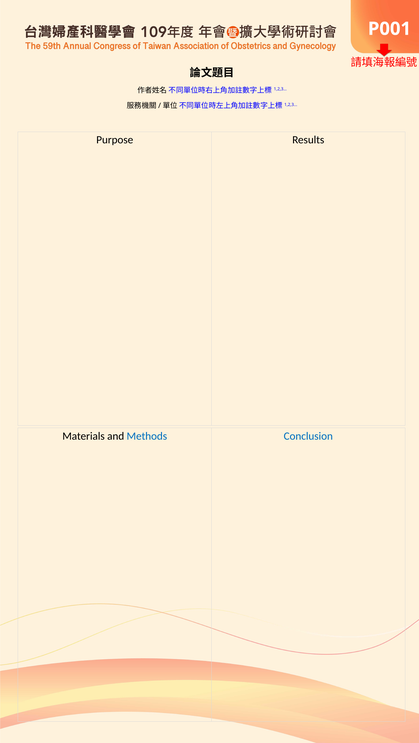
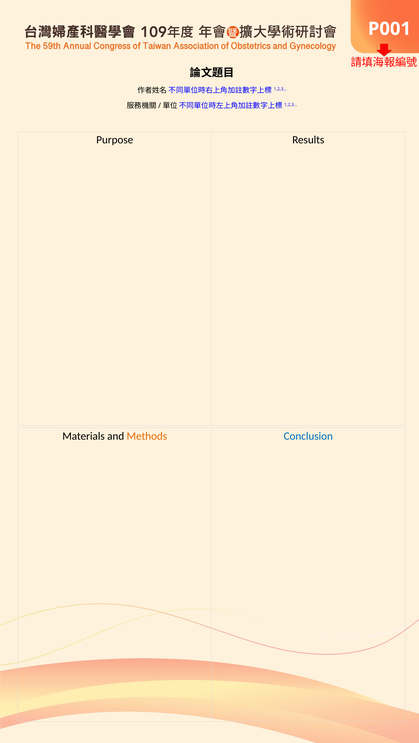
Methods colour: blue -> orange
